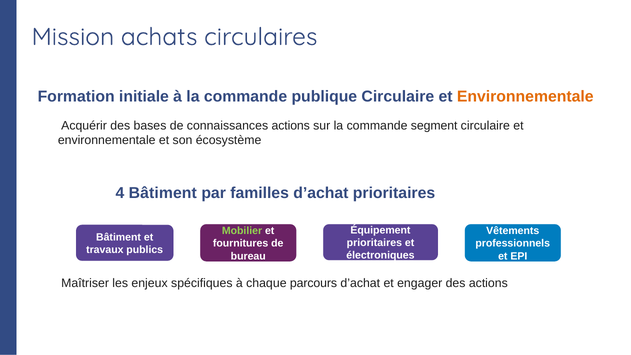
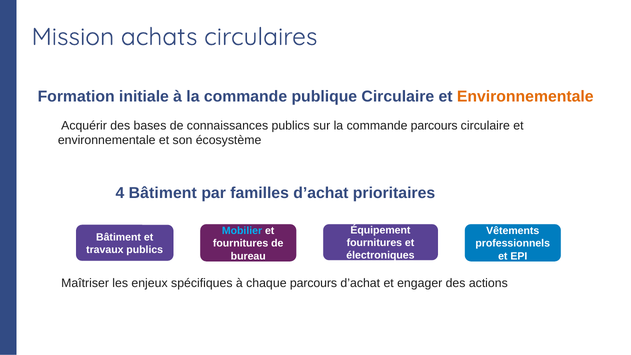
connaissances actions: actions -> publics
commande segment: segment -> parcours
Mobilier colour: light green -> light blue
prioritaires at (374, 243): prioritaires -> fournitures
